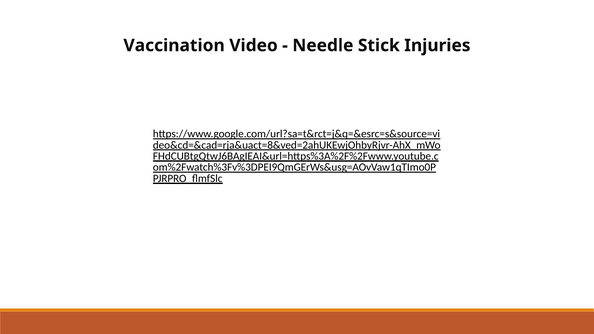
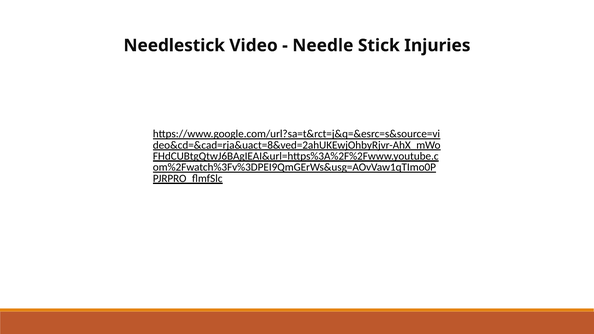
Vaccination: Vaccination -> Needlestick
